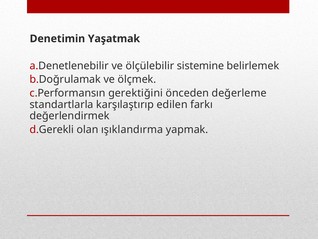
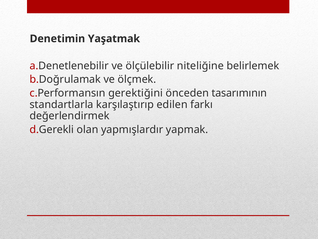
sistemine: sistemine -> niteliğine
değerleme: değerleme -> tasarımının
ışıklandırma: ışıklandırma -> yapmışlardır
